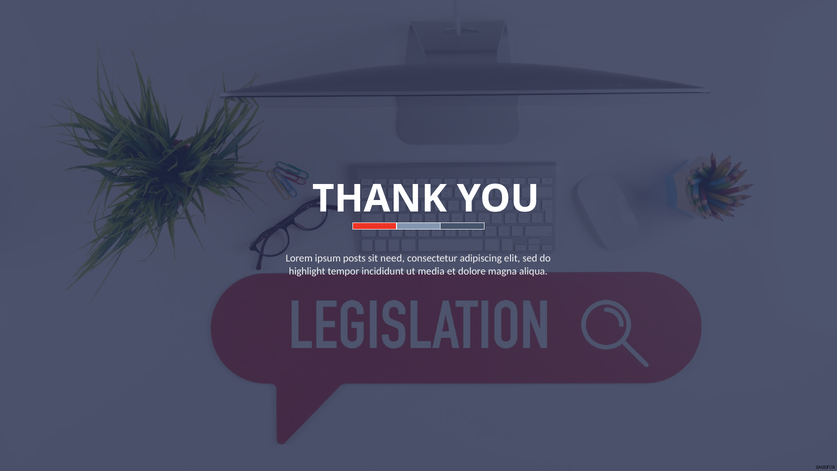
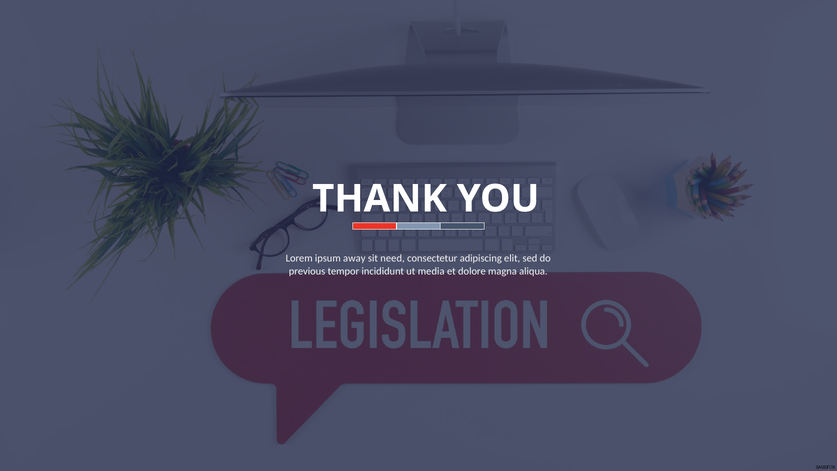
posts: posts -> away
highlight: highlight -> previous
